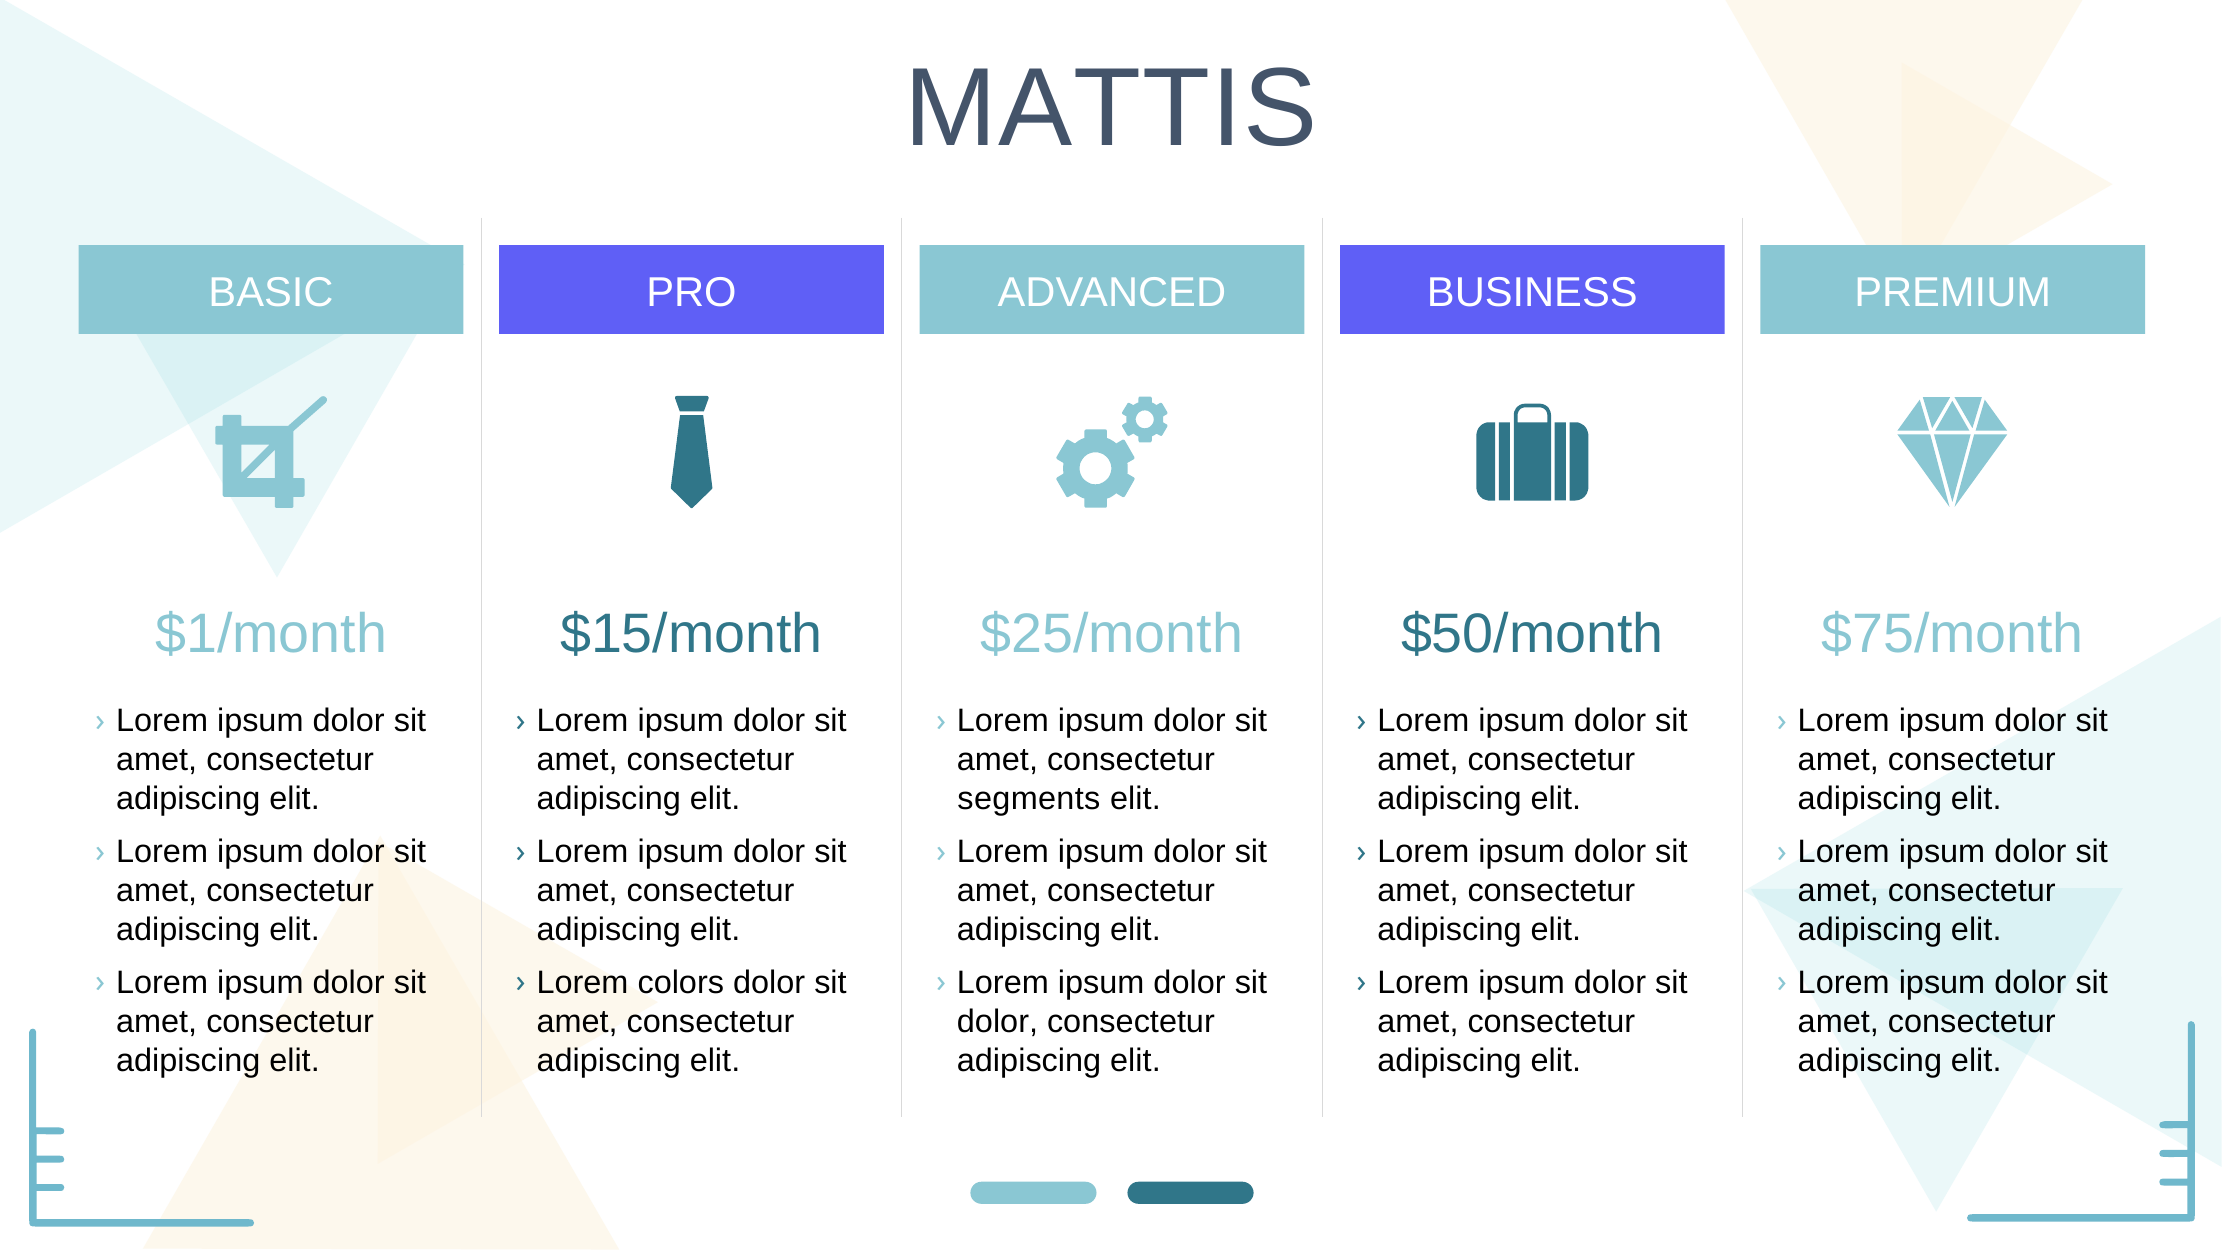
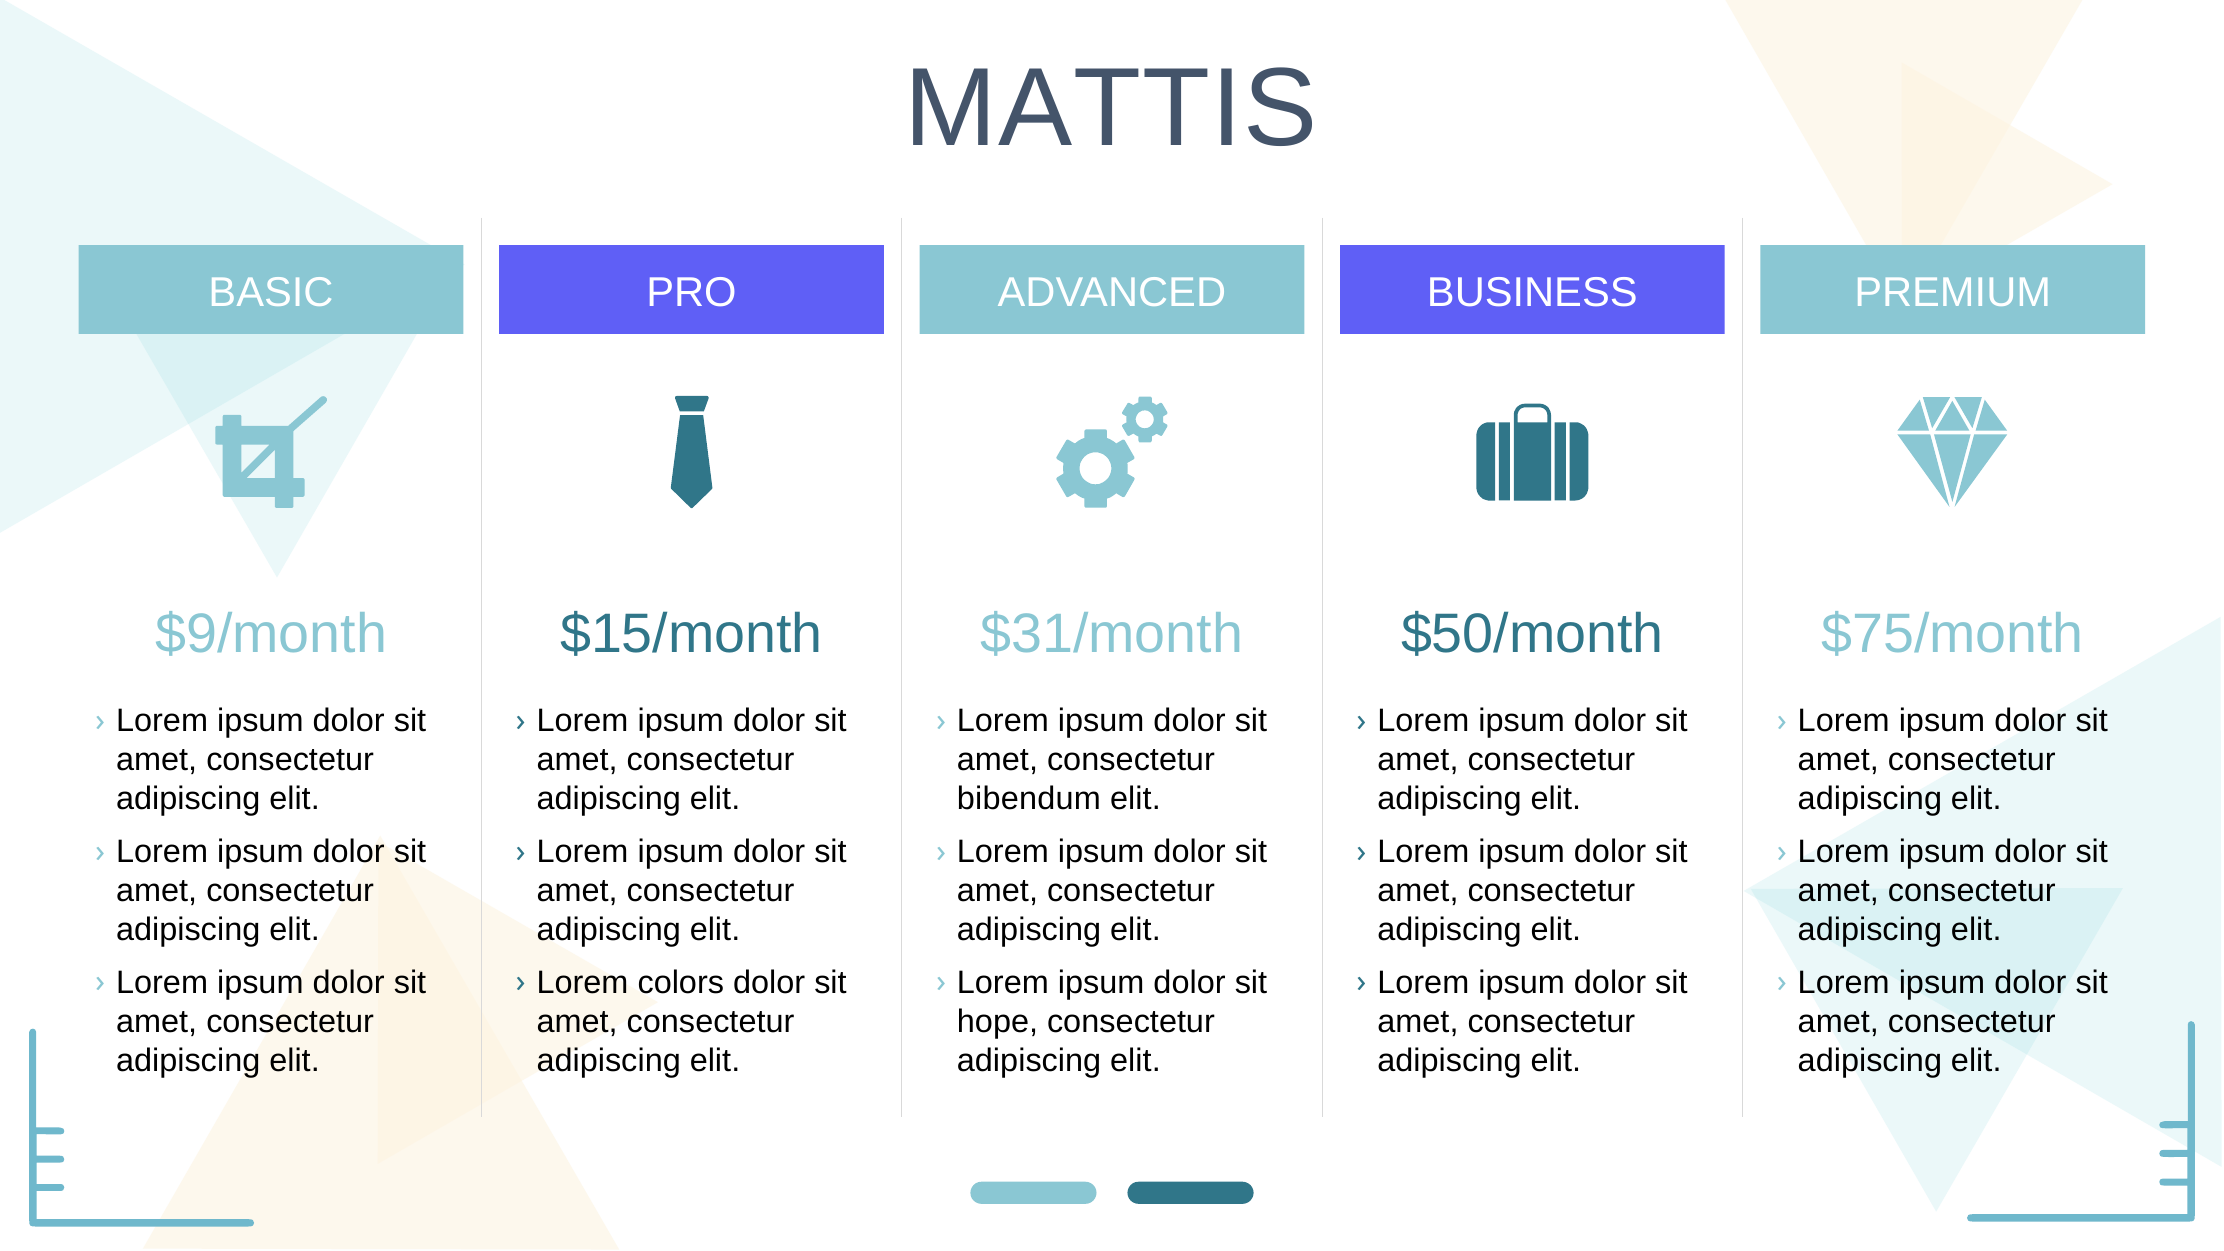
$1/month: $1/month -> $9/month
$25/month: $25/month -> $31/month
segments: segments -> bibendum
dolor at (998, 1022): dolor -> hope
